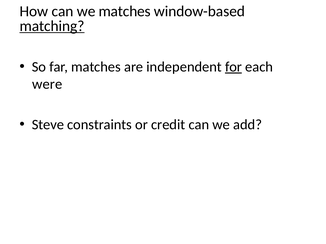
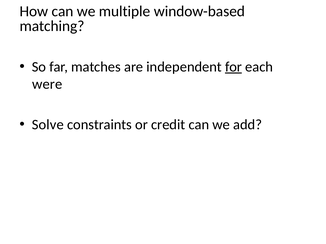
we matches: matches -> multiple
matching underline: present -> none
Steve: Steve -> Solve
